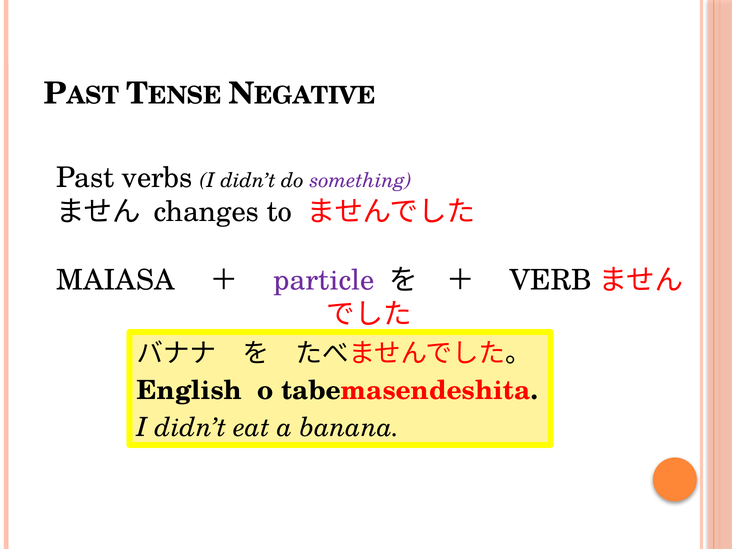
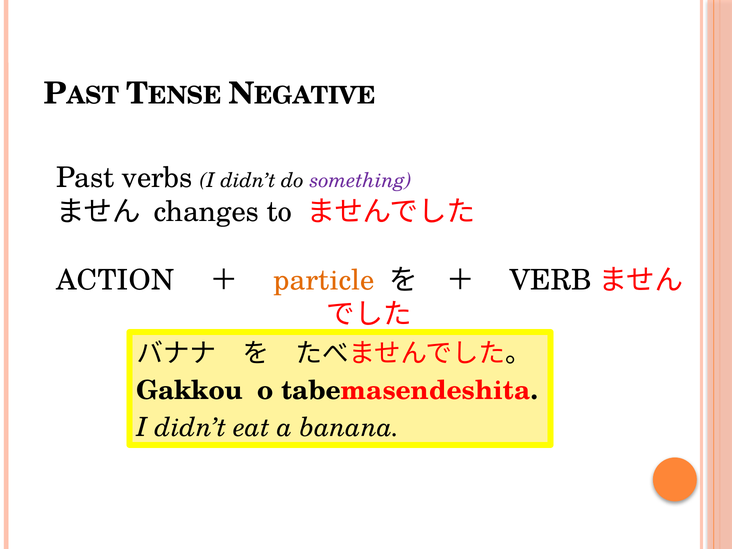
MAIASA: MAIASA -> ACTION
particle colour: purple -> orange
English: English -> Gakkou
